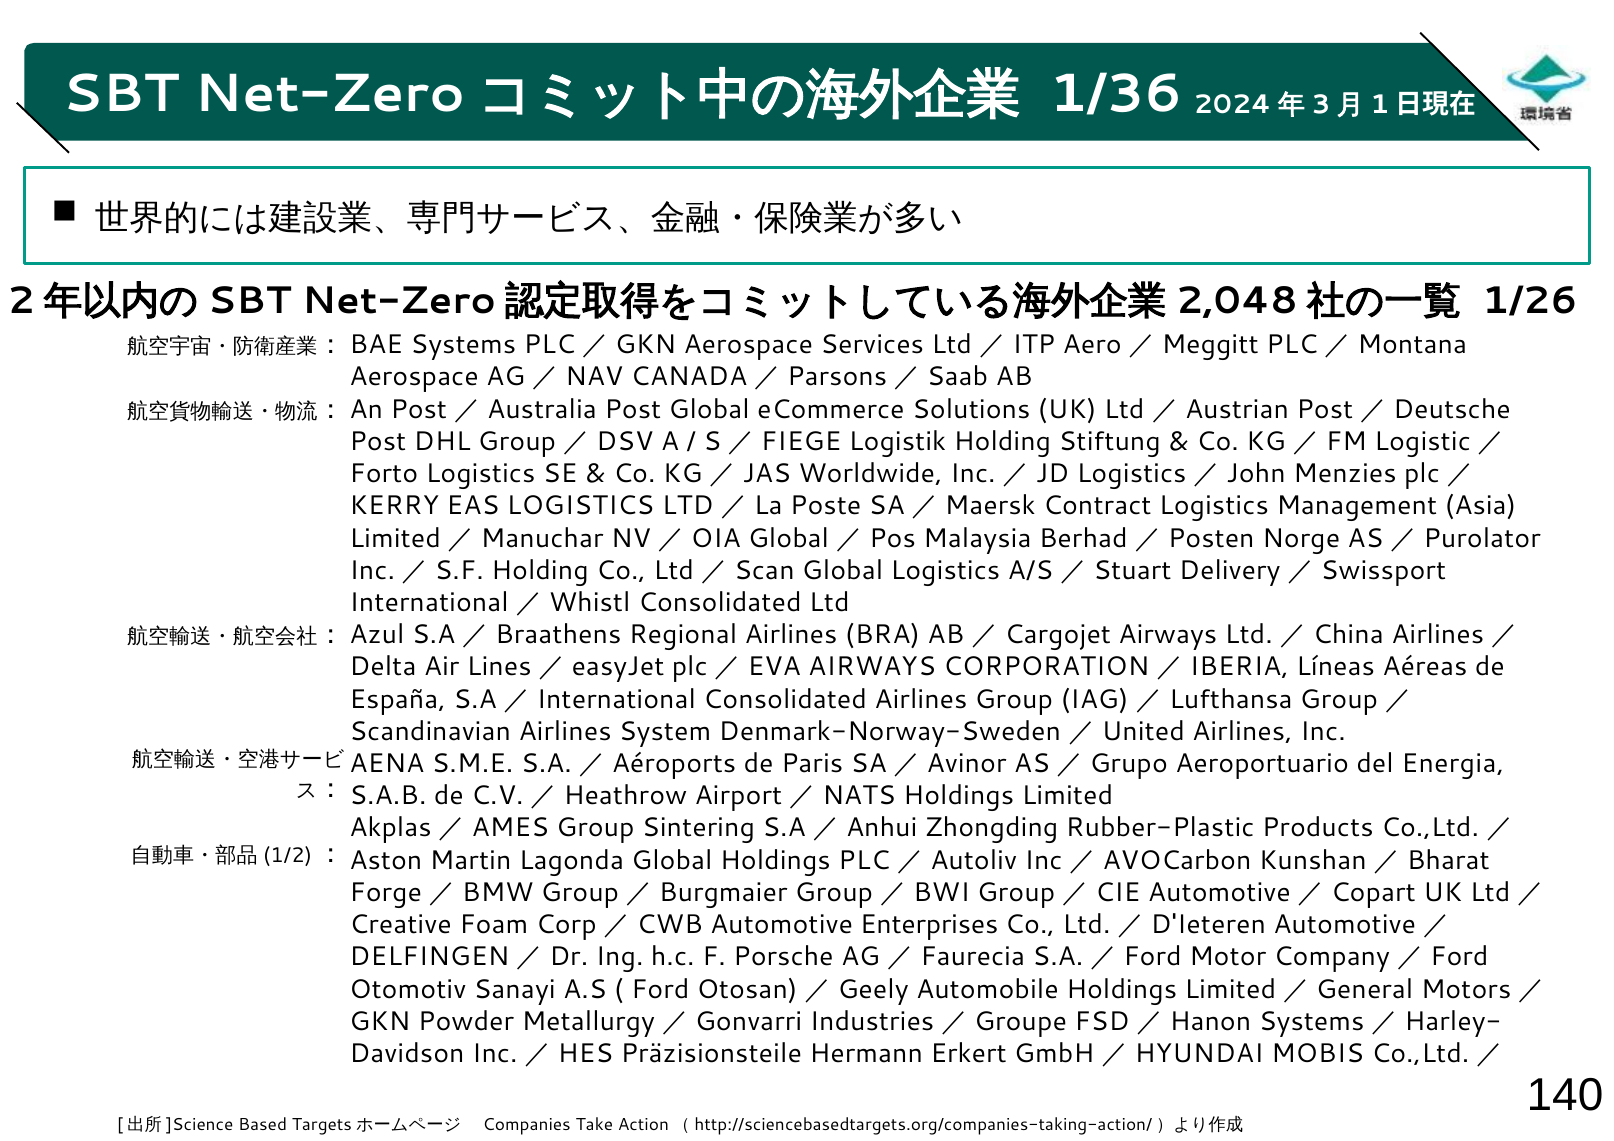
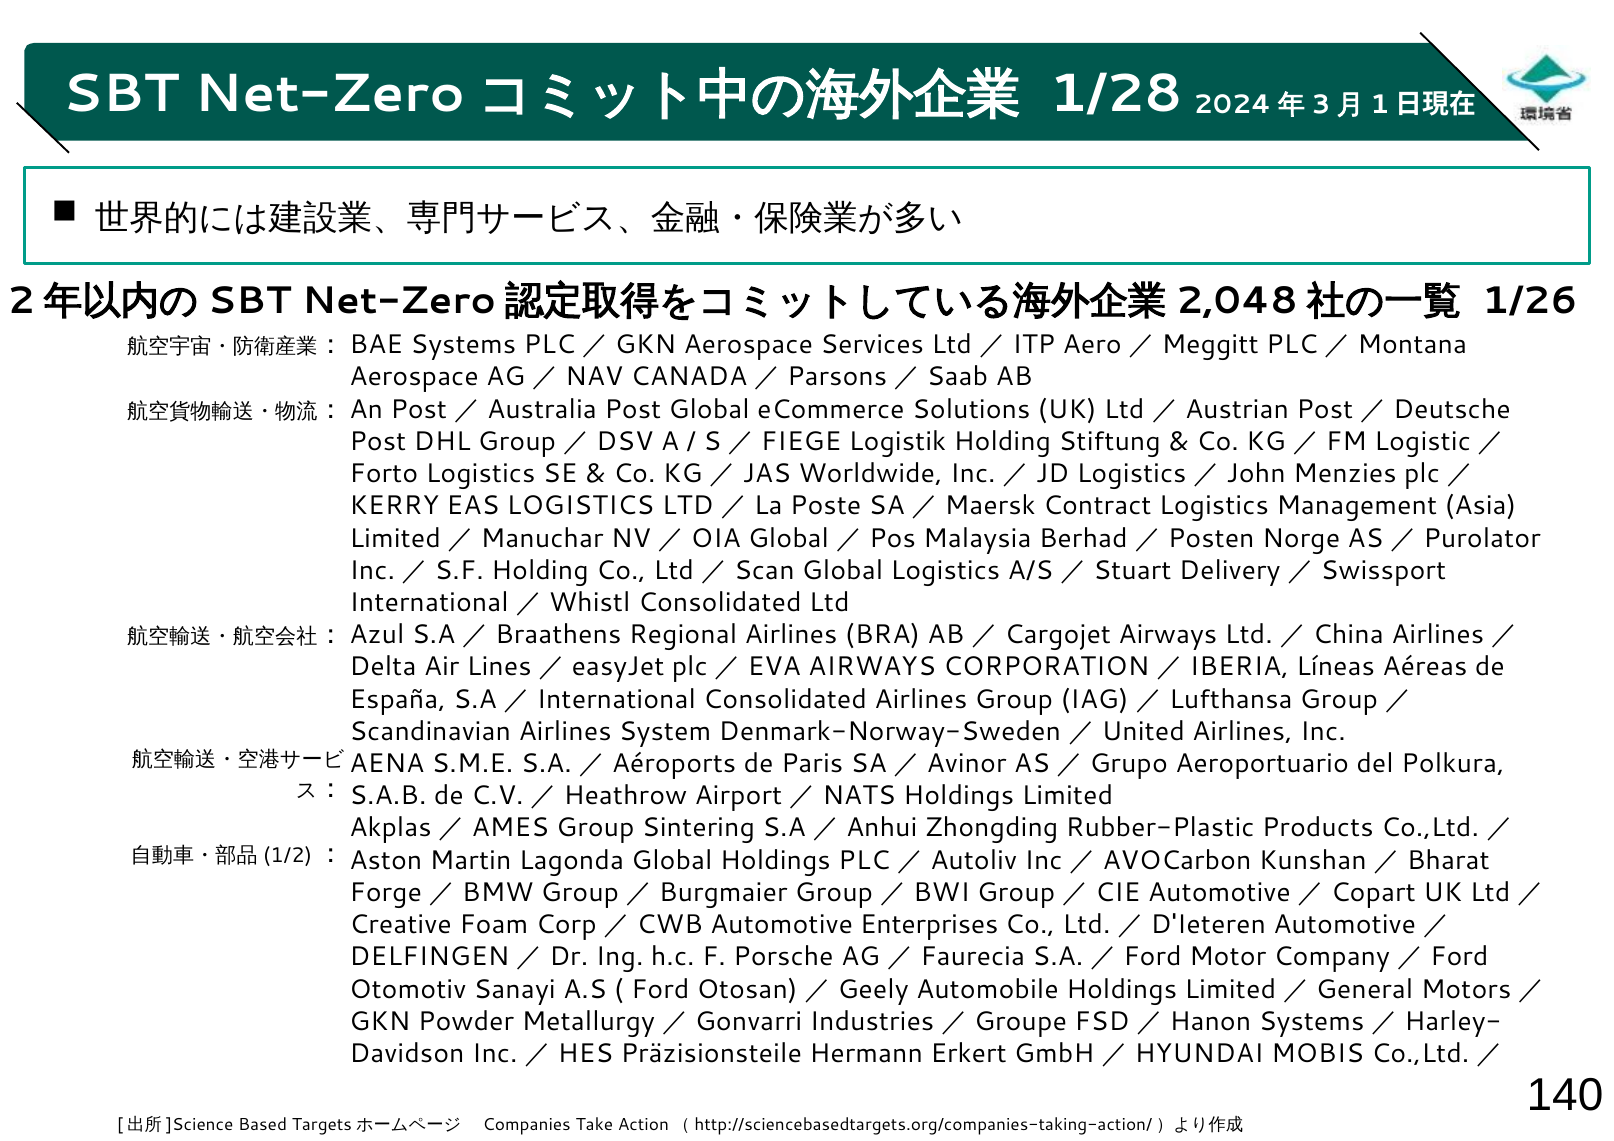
1/36: 1/36 -> 1/28
Energia: Energia -> Polkura
